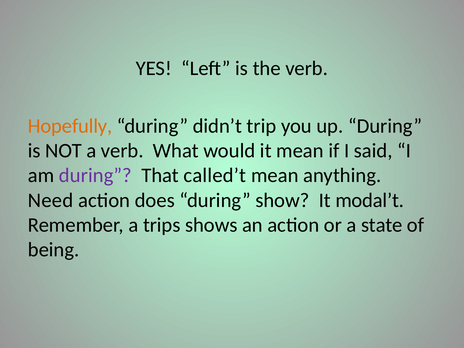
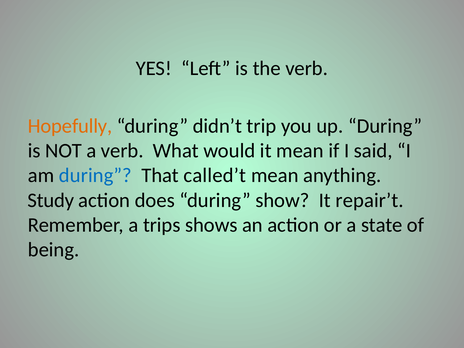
during at (95, 175) colour: purple -> blue
Need: Need -> Study
modal’t: modal’t -> repair’t
